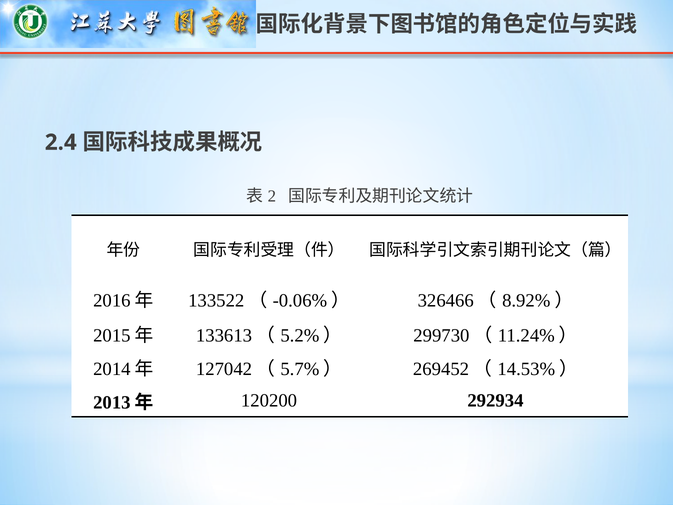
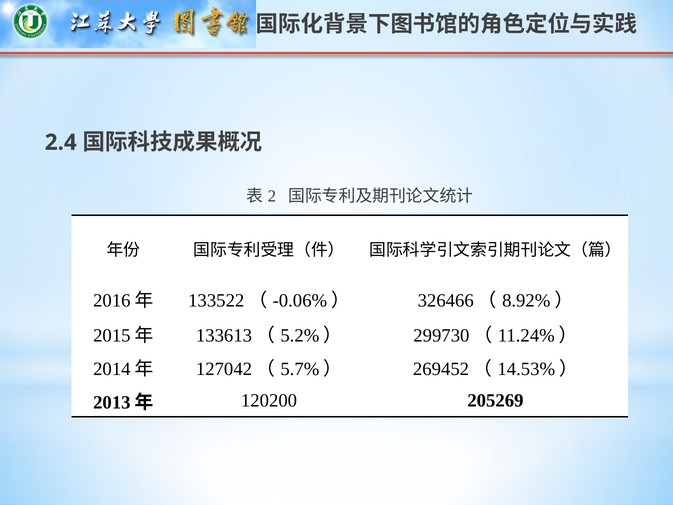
292934: 292934 -> 205269
